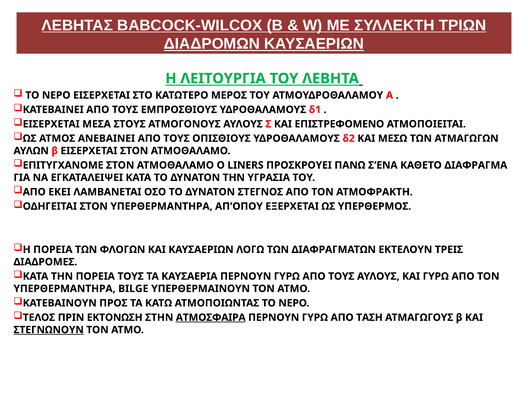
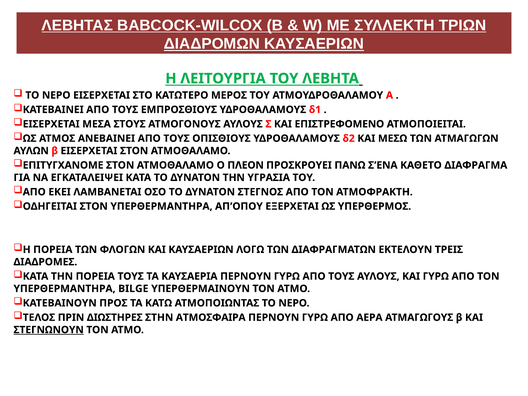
LINERS: LINERS -> ΠΛΕΟΝ
ΕΚΤΟΝΩΣΗ: ΕΚΤΟΝΩΣΗ -> ΔΙΩΣΤΗΡΕΣ
ΑΤΜΟΣΦΑΙΡΑ underline: present -> none
ΤΑΣΗ: ΤΑΣΗ -> ΑΕΡΑ
